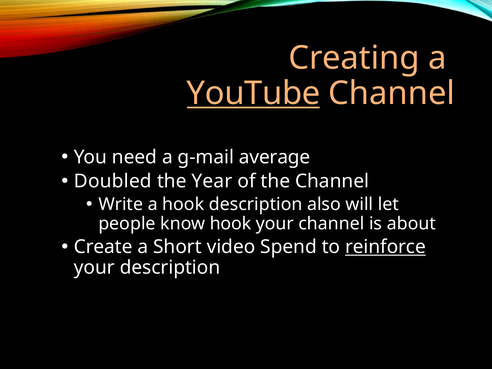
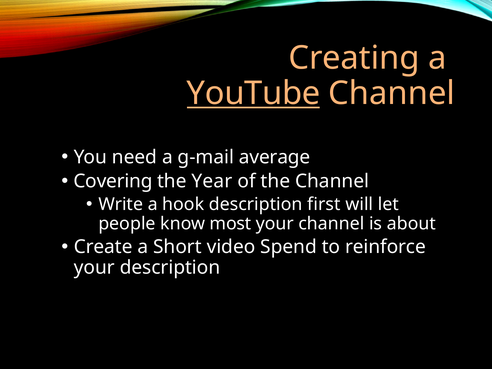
Doubled: Doubled -> Covering
also: also -> first
know hook: hook -> most
reinforce underline: present -> none
